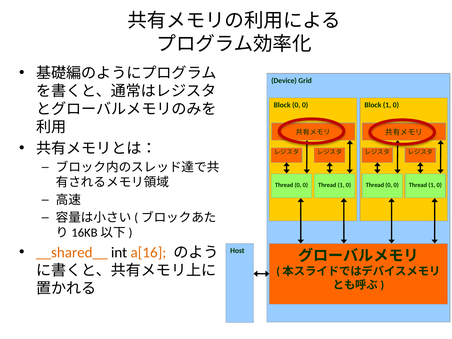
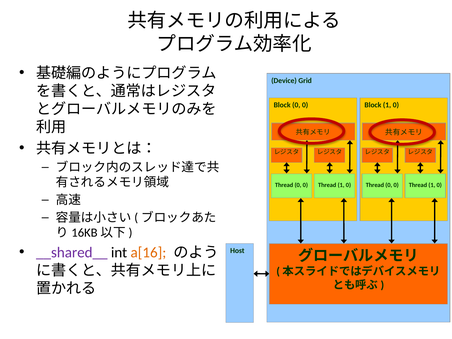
__shared__ colour: orange -> purple
